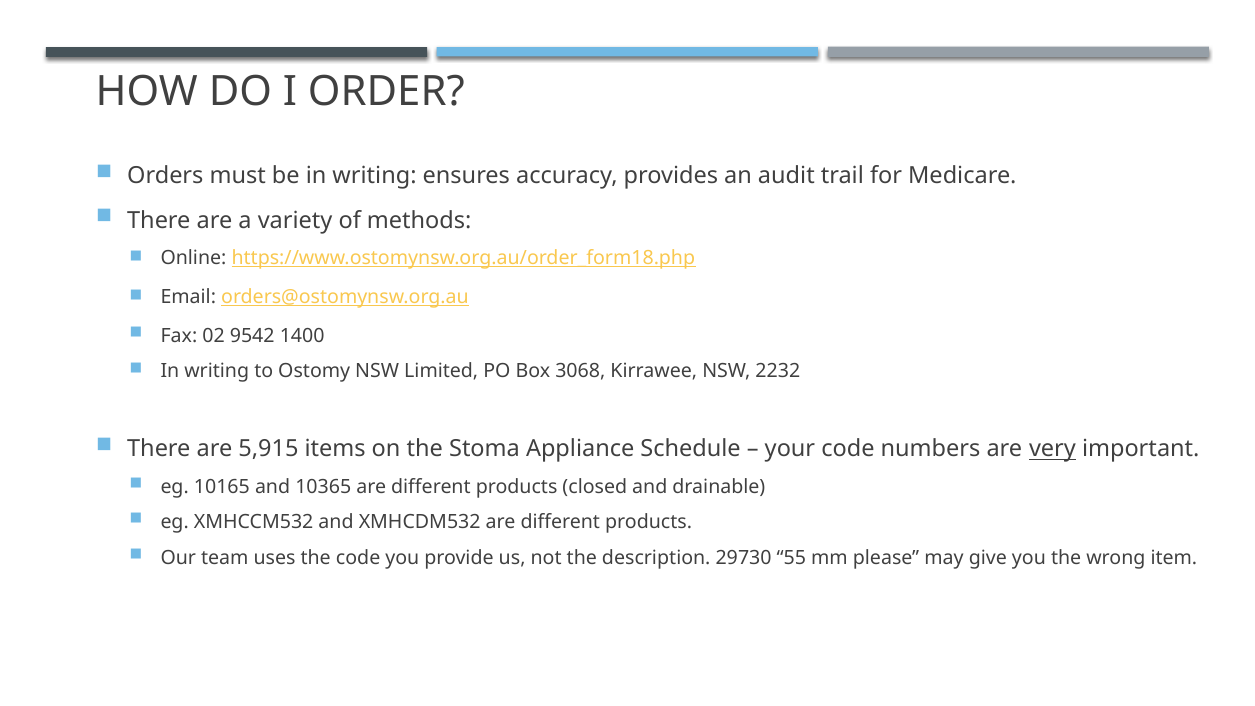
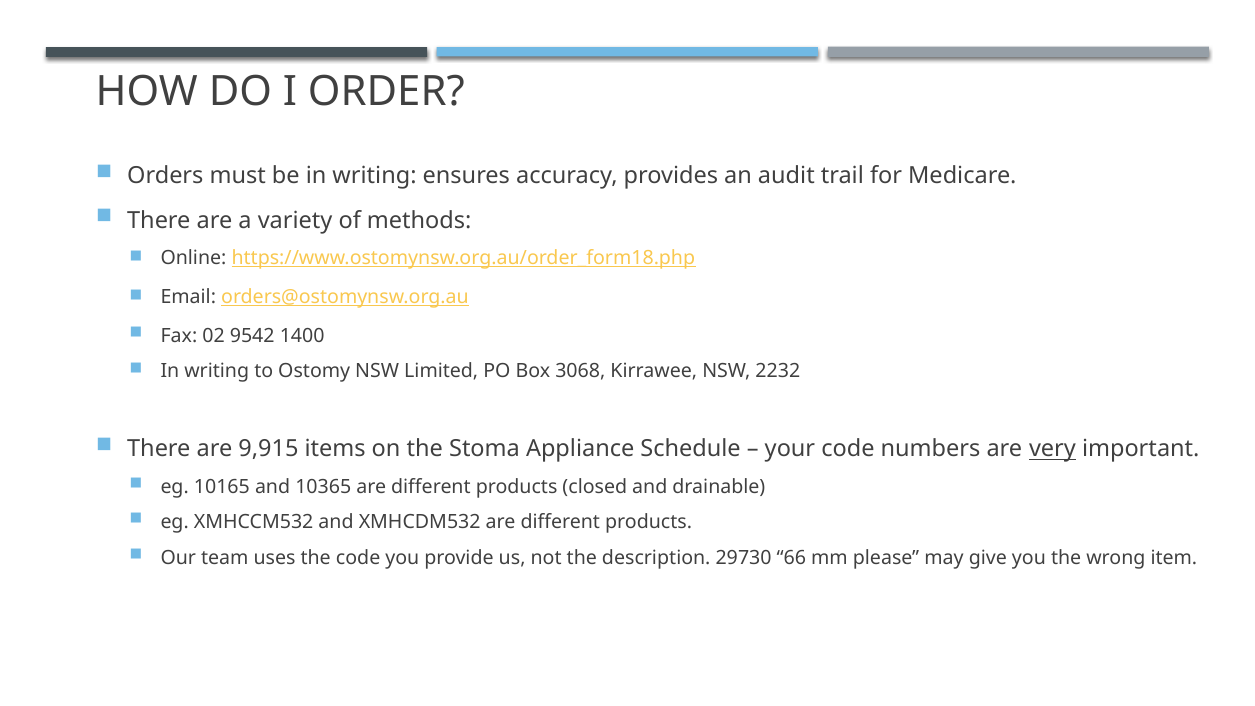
5,915: 5,915 -> 9,915
55: 55 -> 66
